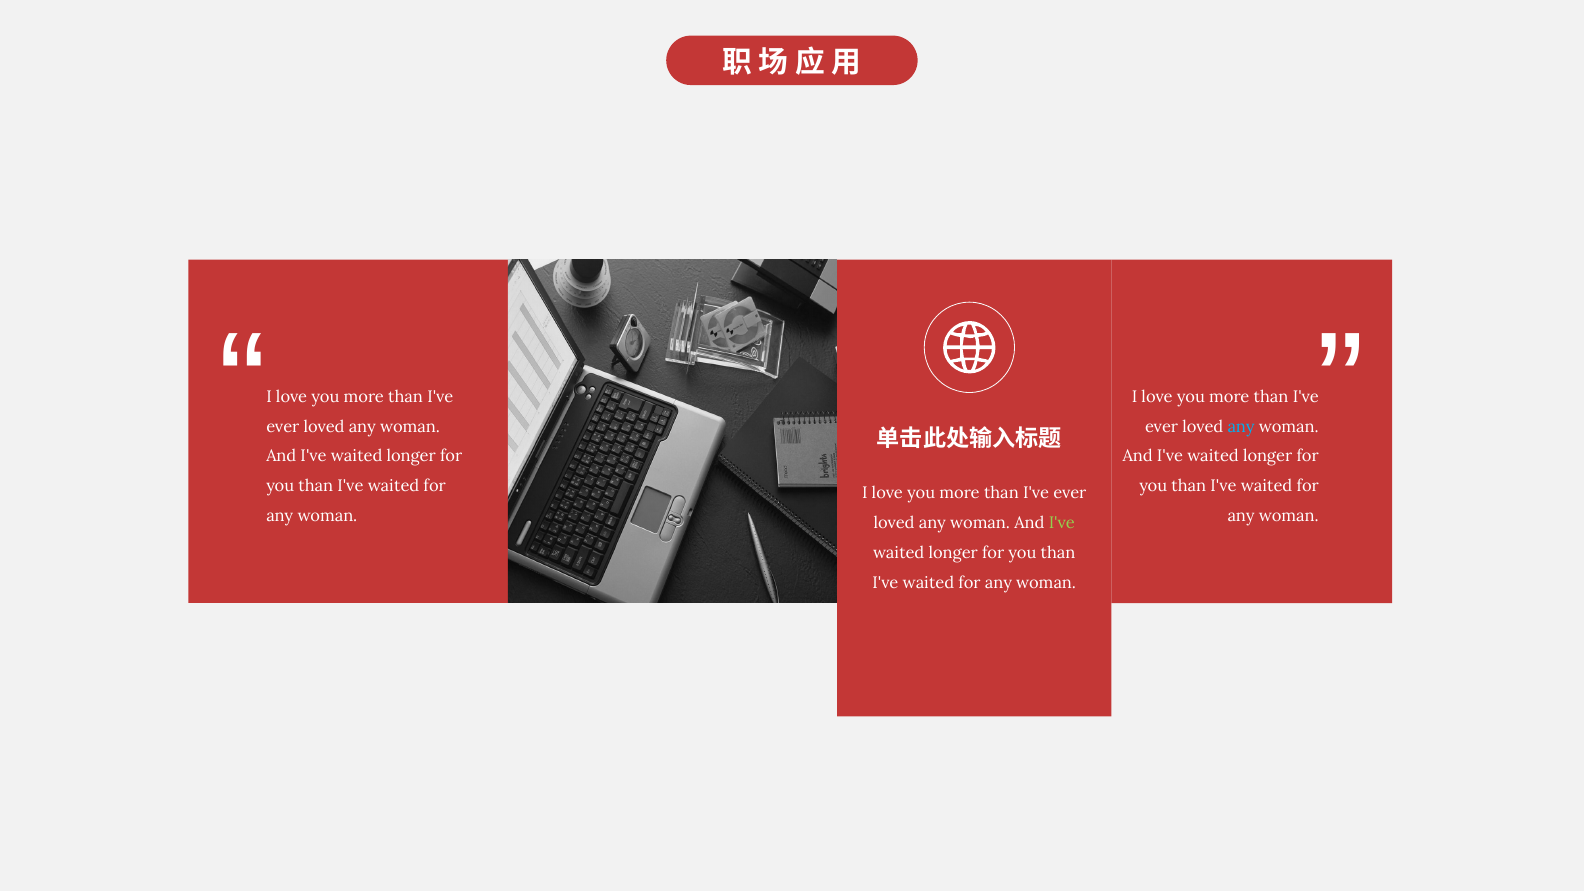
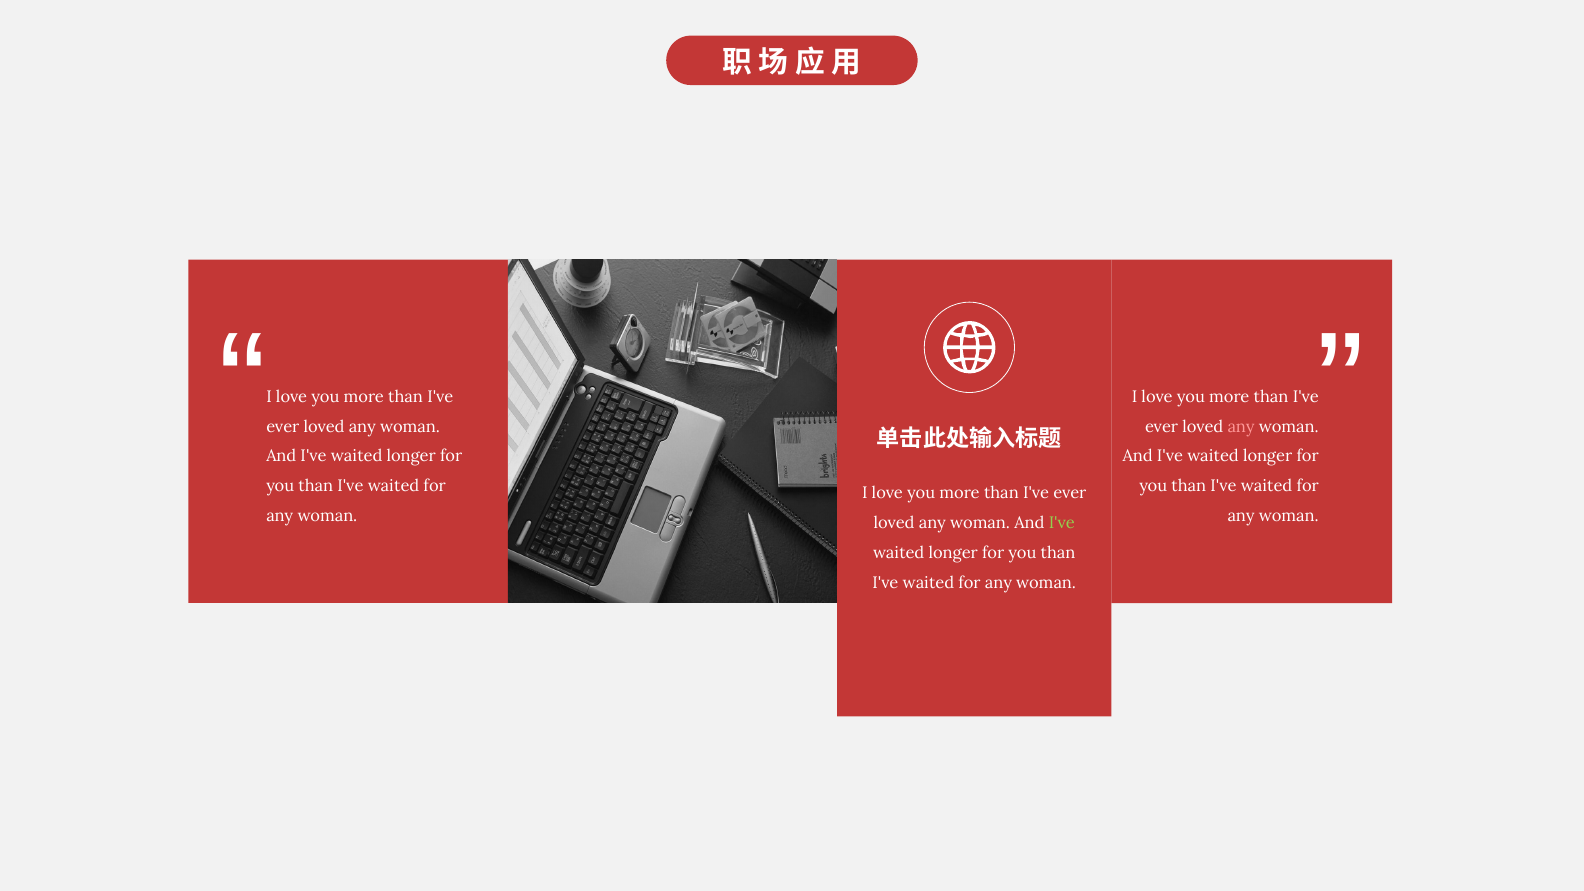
any at (1241, 427) colour: light blue -> pink
